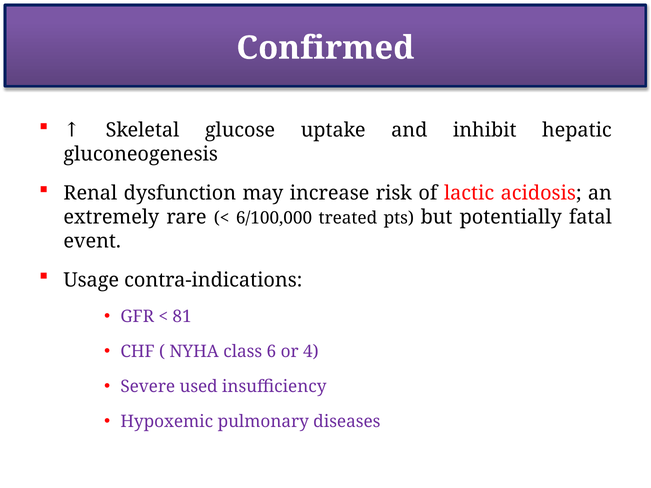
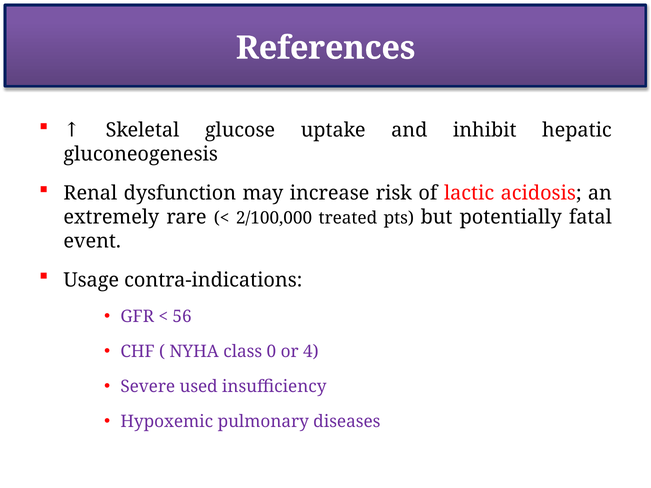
Confirmed: Confirmed -> References
6/100,000: 6/100,000 -> 2/100,000
81: 81 -> 56
6: 6 -> 0
